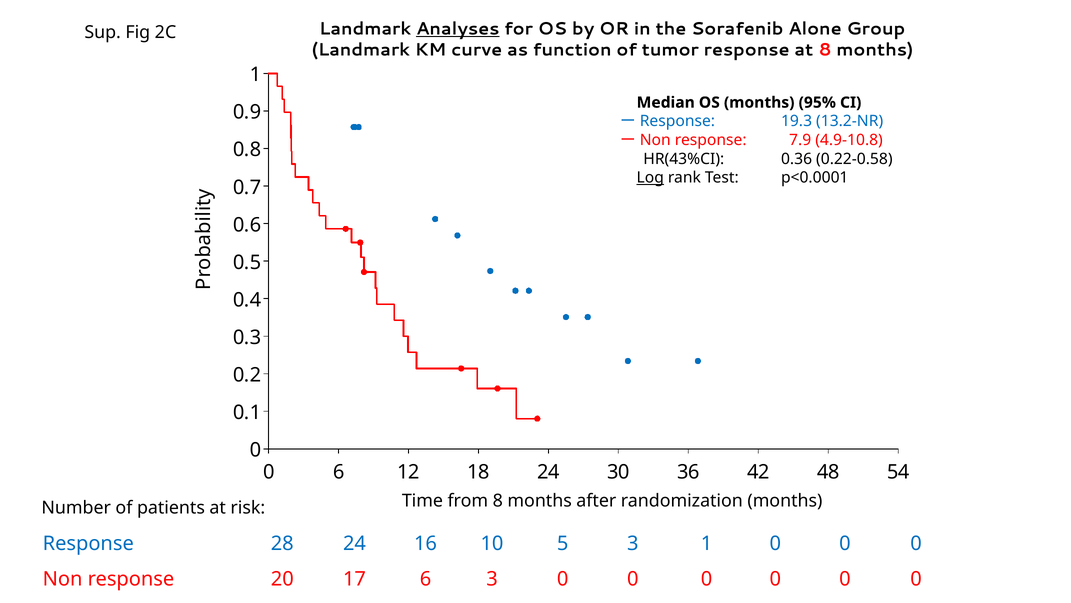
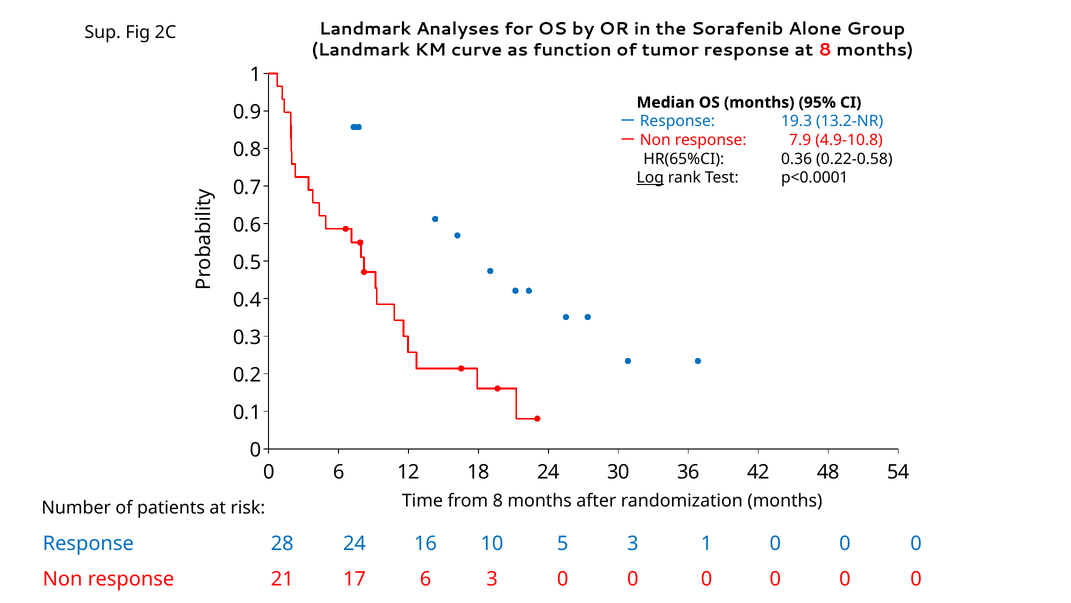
Analyses underline: present -> none
HR(43%CI: HR(43%CI -> HR(65%CI
20: 20 -> 21
